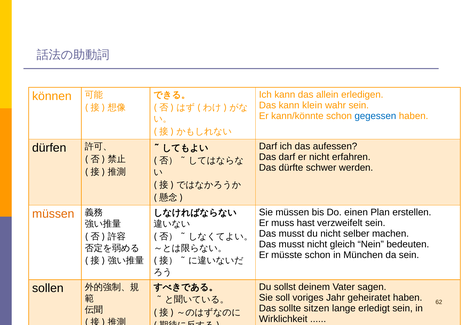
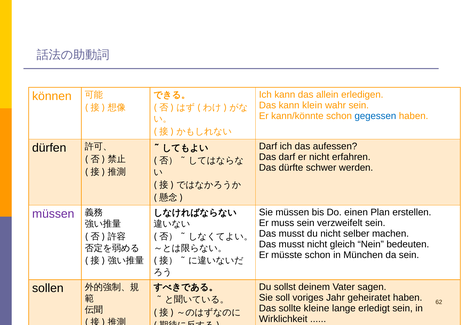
müssen at (53, 214) colour: orange -> purple
muss hast: hast -> sein
sitzen: sitzen -> kleine
